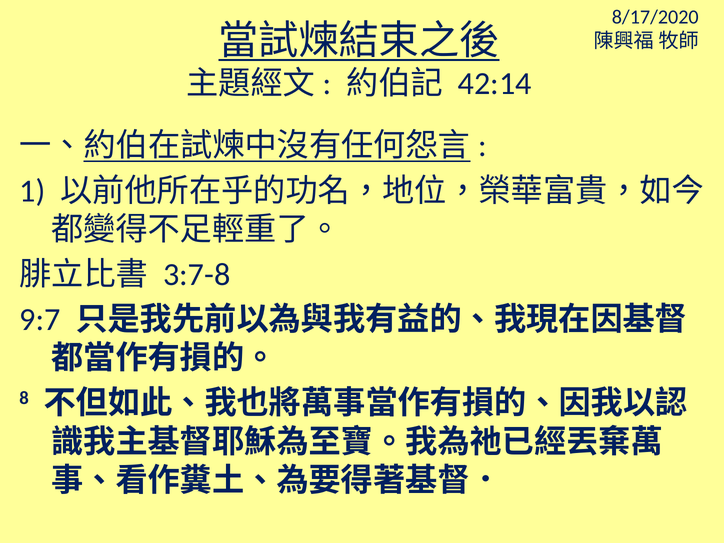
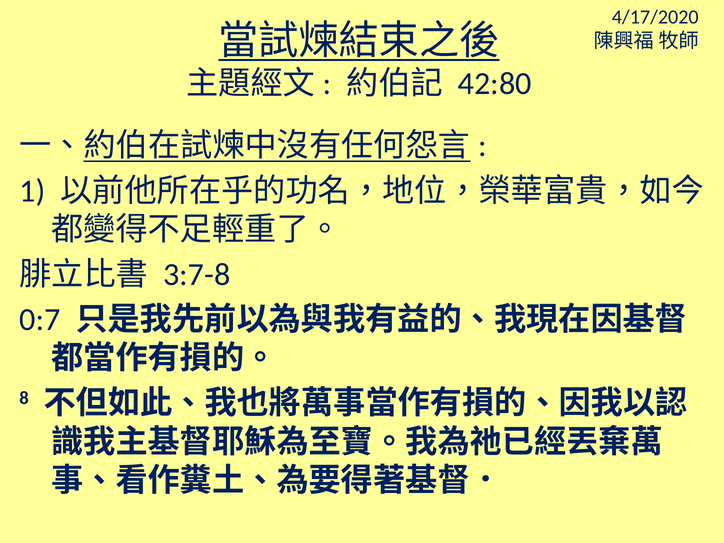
8/17/2020: 8/17/2020 -> 4/17/2020
42:14: 42:14 -> 42:80
9:7: 9:7 -> 0:7
